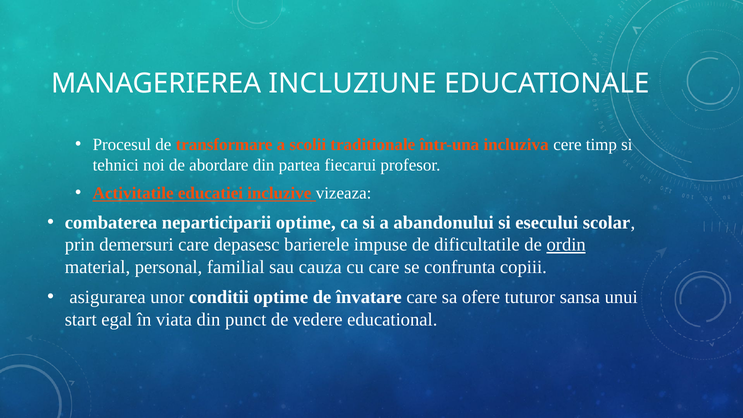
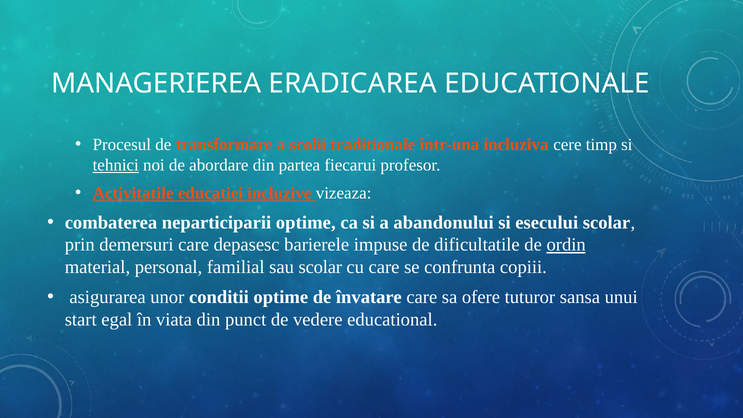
INCLUZIUNE: INCLUZIUNE -> ERADICAREA
tehnici underline: none -> present
sau cauza: cauza -> scolar
